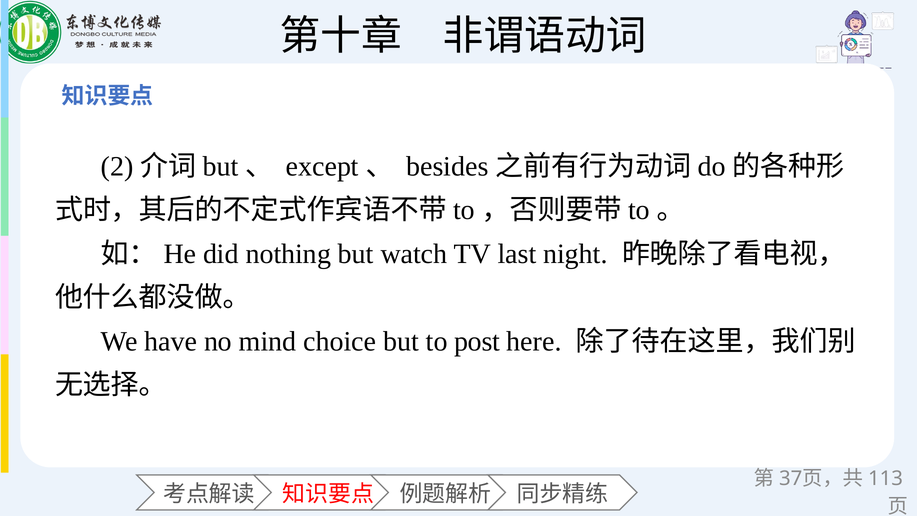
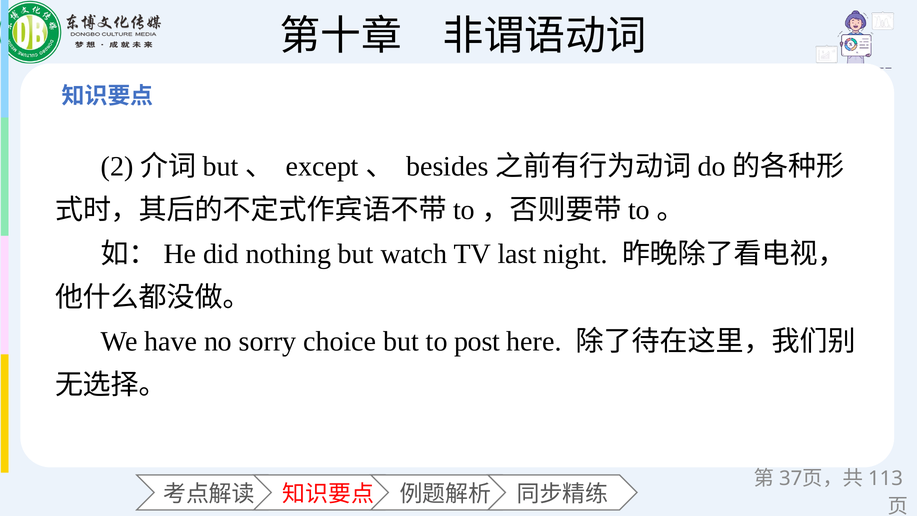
mind: mind -> sorry
